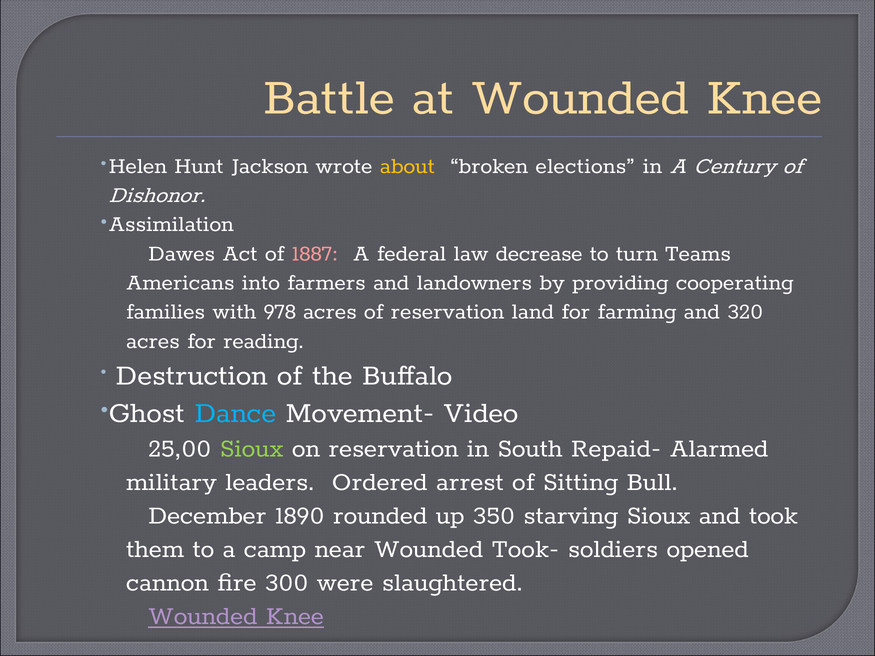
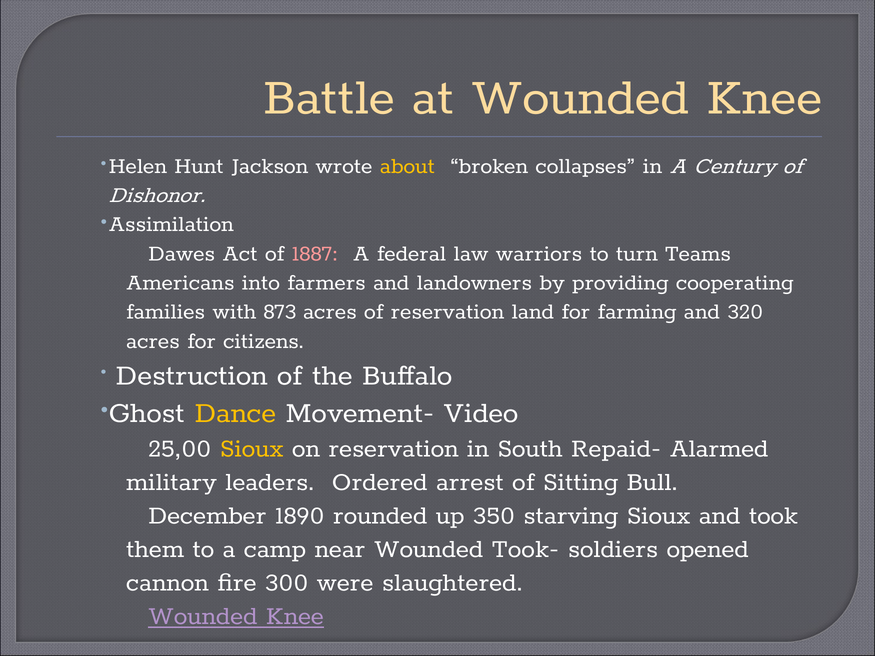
elections: elections -> collapses
decrease: decrease -> warriors
978: 978 -> 873
reading: reading -> citizens
Dance colour: light blue -> yellow
Sioux at (252, 448) colour: light green -> yellow
